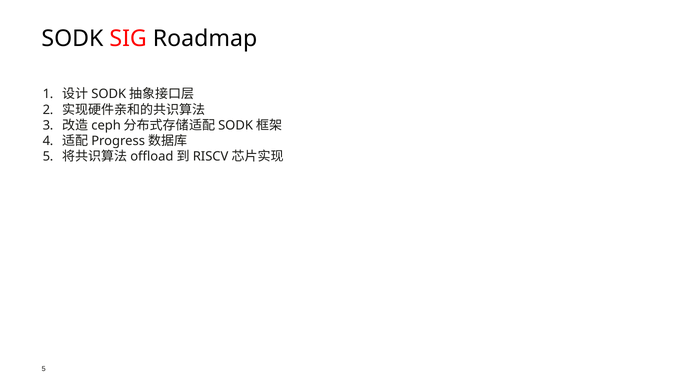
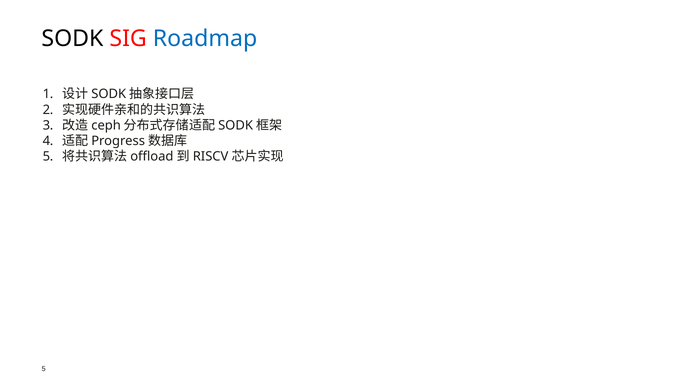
Roadmap colour: black -> blue
